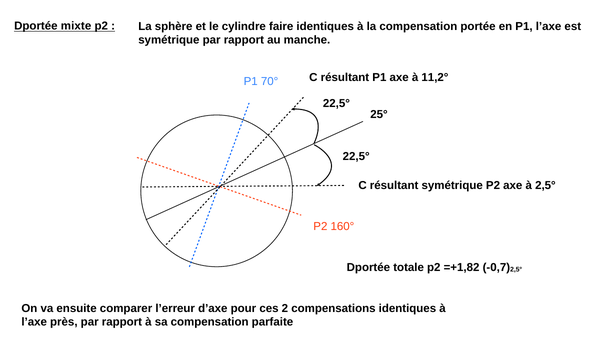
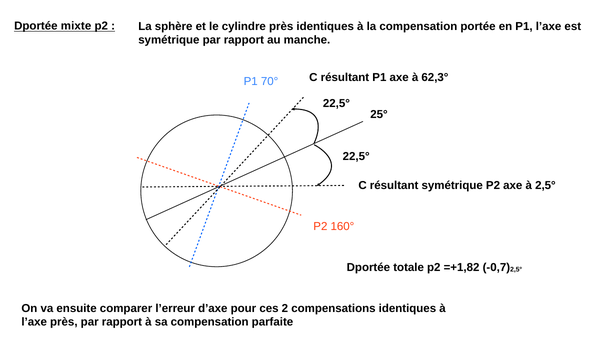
cylindre faire: faire -> près
11,2°: 11,2° -> 62,3°
